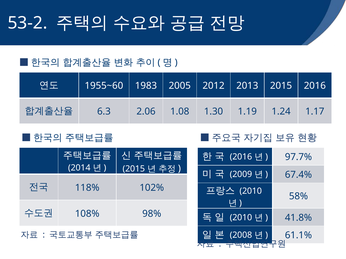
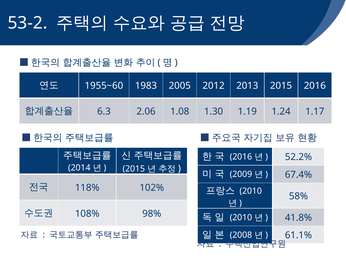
97.7%: 97.7% -> 52.2%
